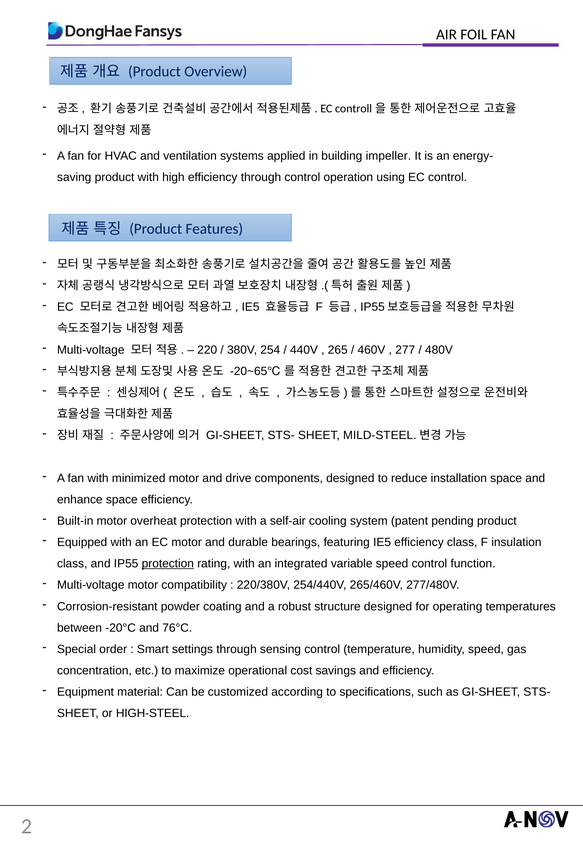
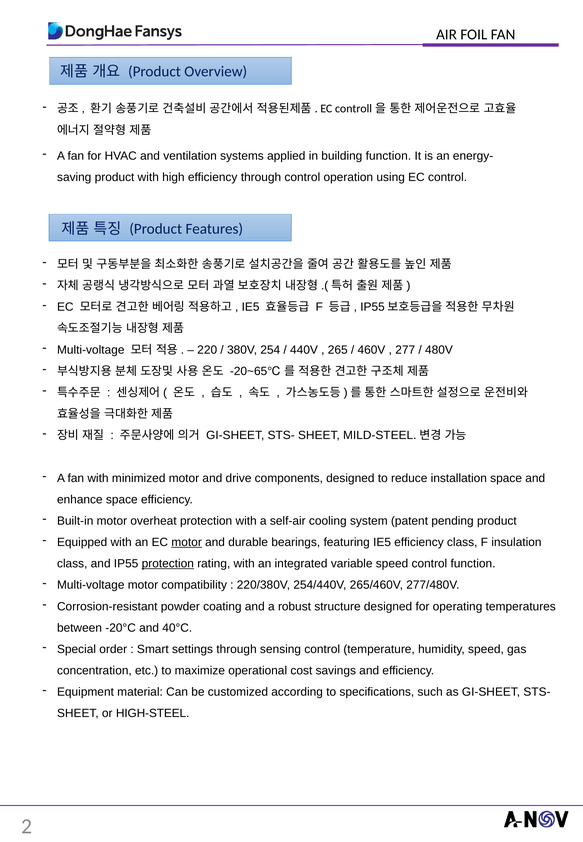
building impeller: impeller -> function
motor at (187, 542) underline: none -> present
76°C: 76°C -> 40°C
